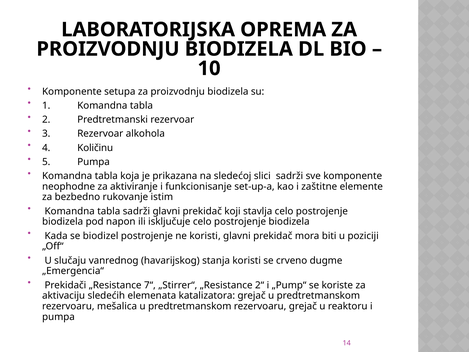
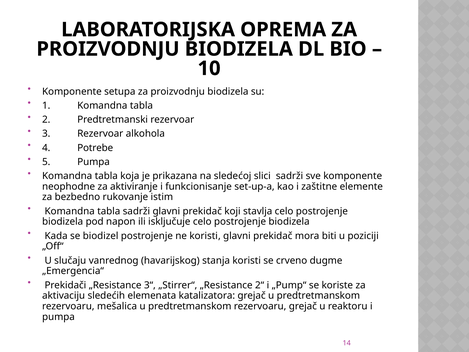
Količinu: Količinu -> Potrebe
7“: 7“ -> 3“
